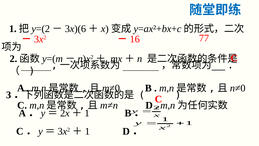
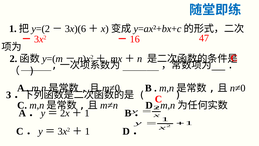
77: 77 -> 47
